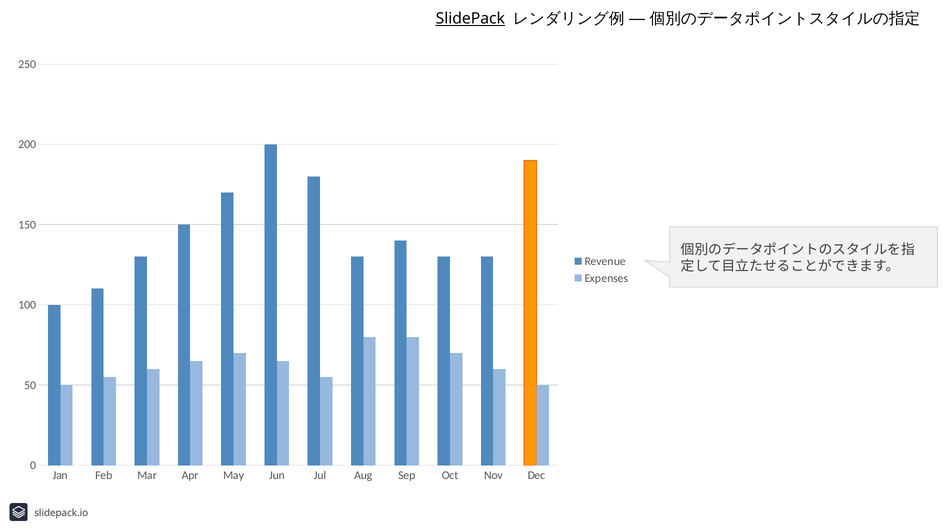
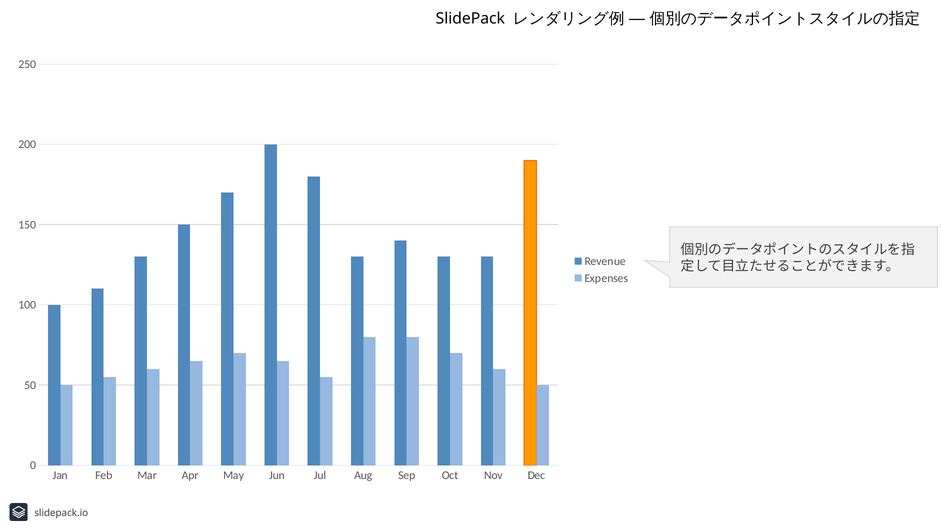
SlidePack underline: present -> none
